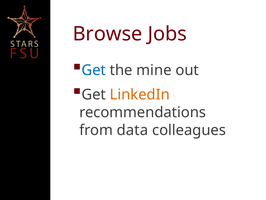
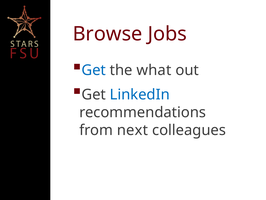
mine: mine -> what
LinkedIn colour: orange -> blue
data: data -> next
